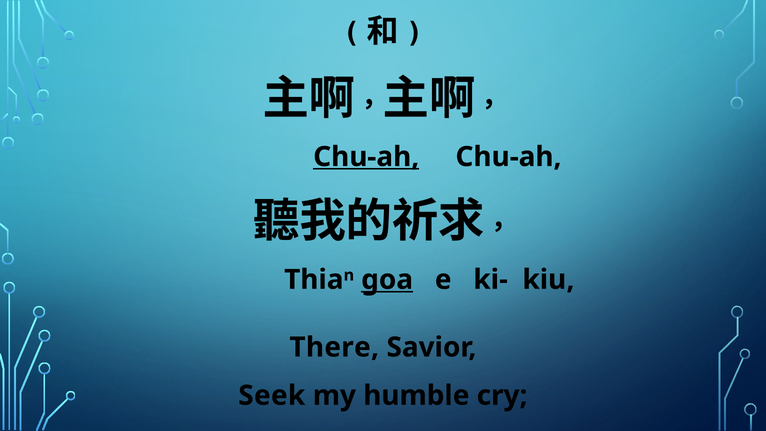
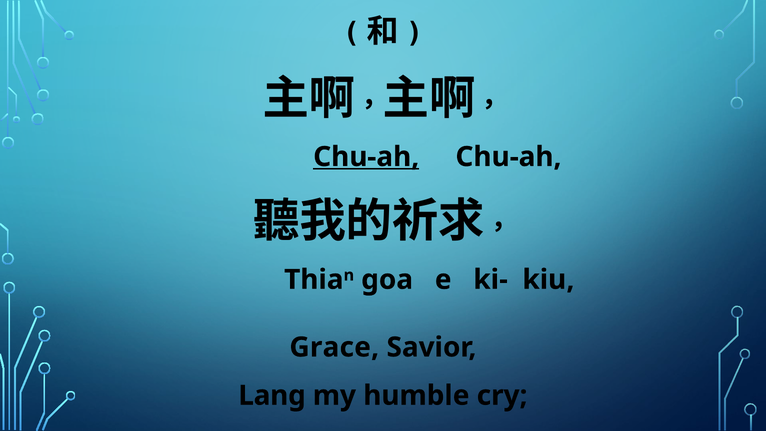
goa underline: present -> none
There: There -> Grace
Seek: Seek -> Lang
